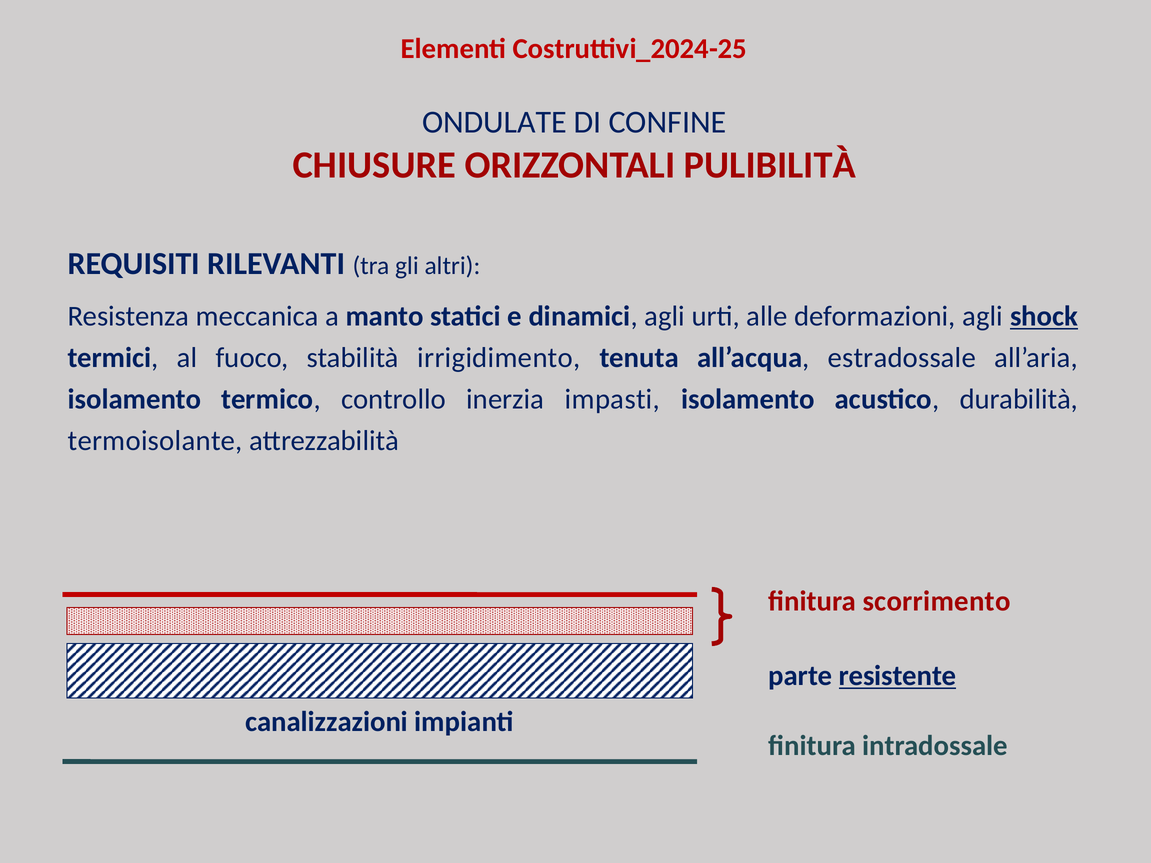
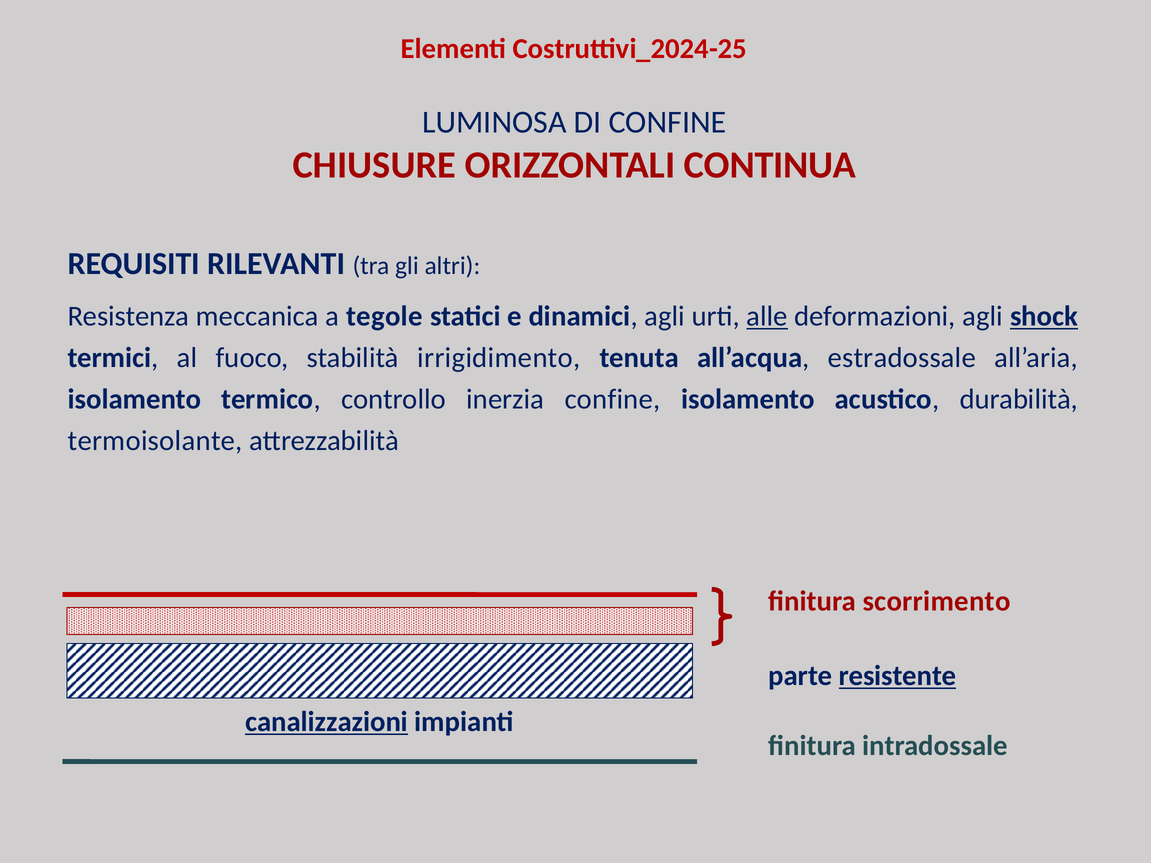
ONDULATE: ONDULATE -> LUMINOSA
PULIBILITÀ: PULIBILITÀ -> CONTINUA
manto: manto -> tegole
alle underline: none -> present
inerzia impasti: impasti -> confine
canalizzazioni underline: none -> present
